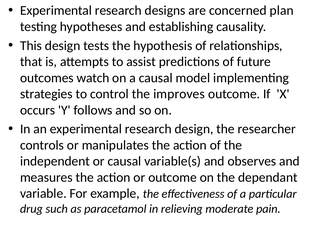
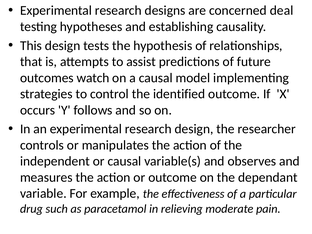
plan: plan -> deal
improves: improves -> identified
